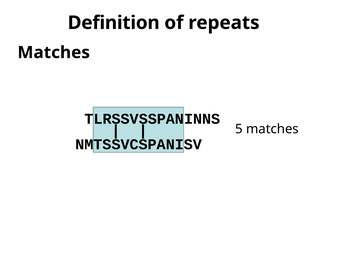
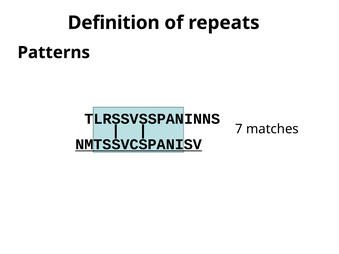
Matches at (54, 53): Matches -> Patterns
5: 5 -> 7
NMTSSVCSPANISV underline: none -> present
